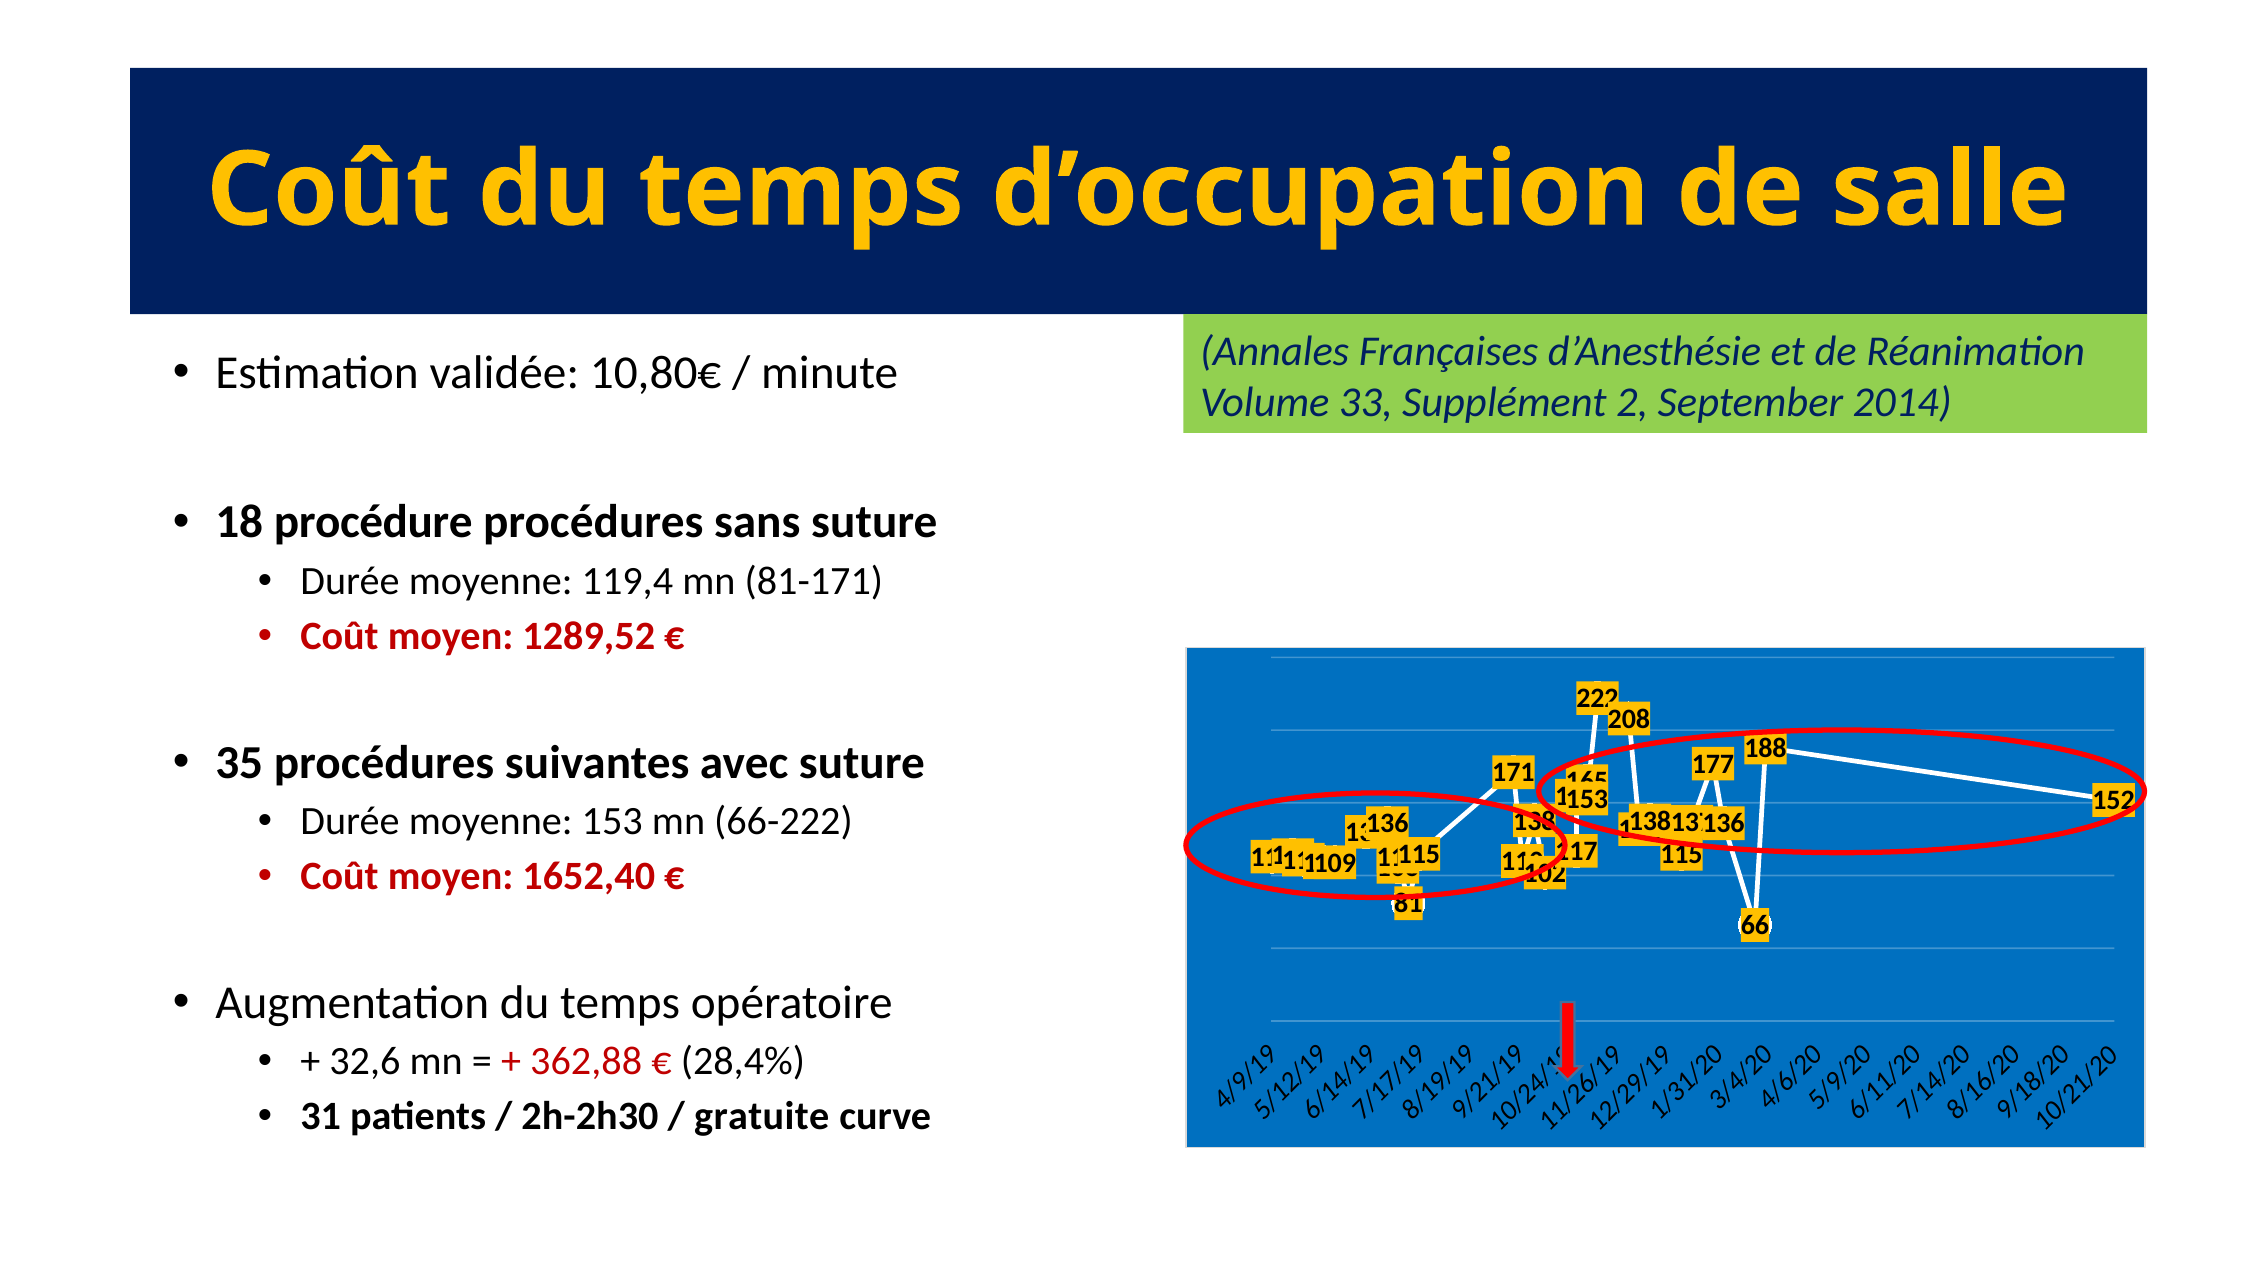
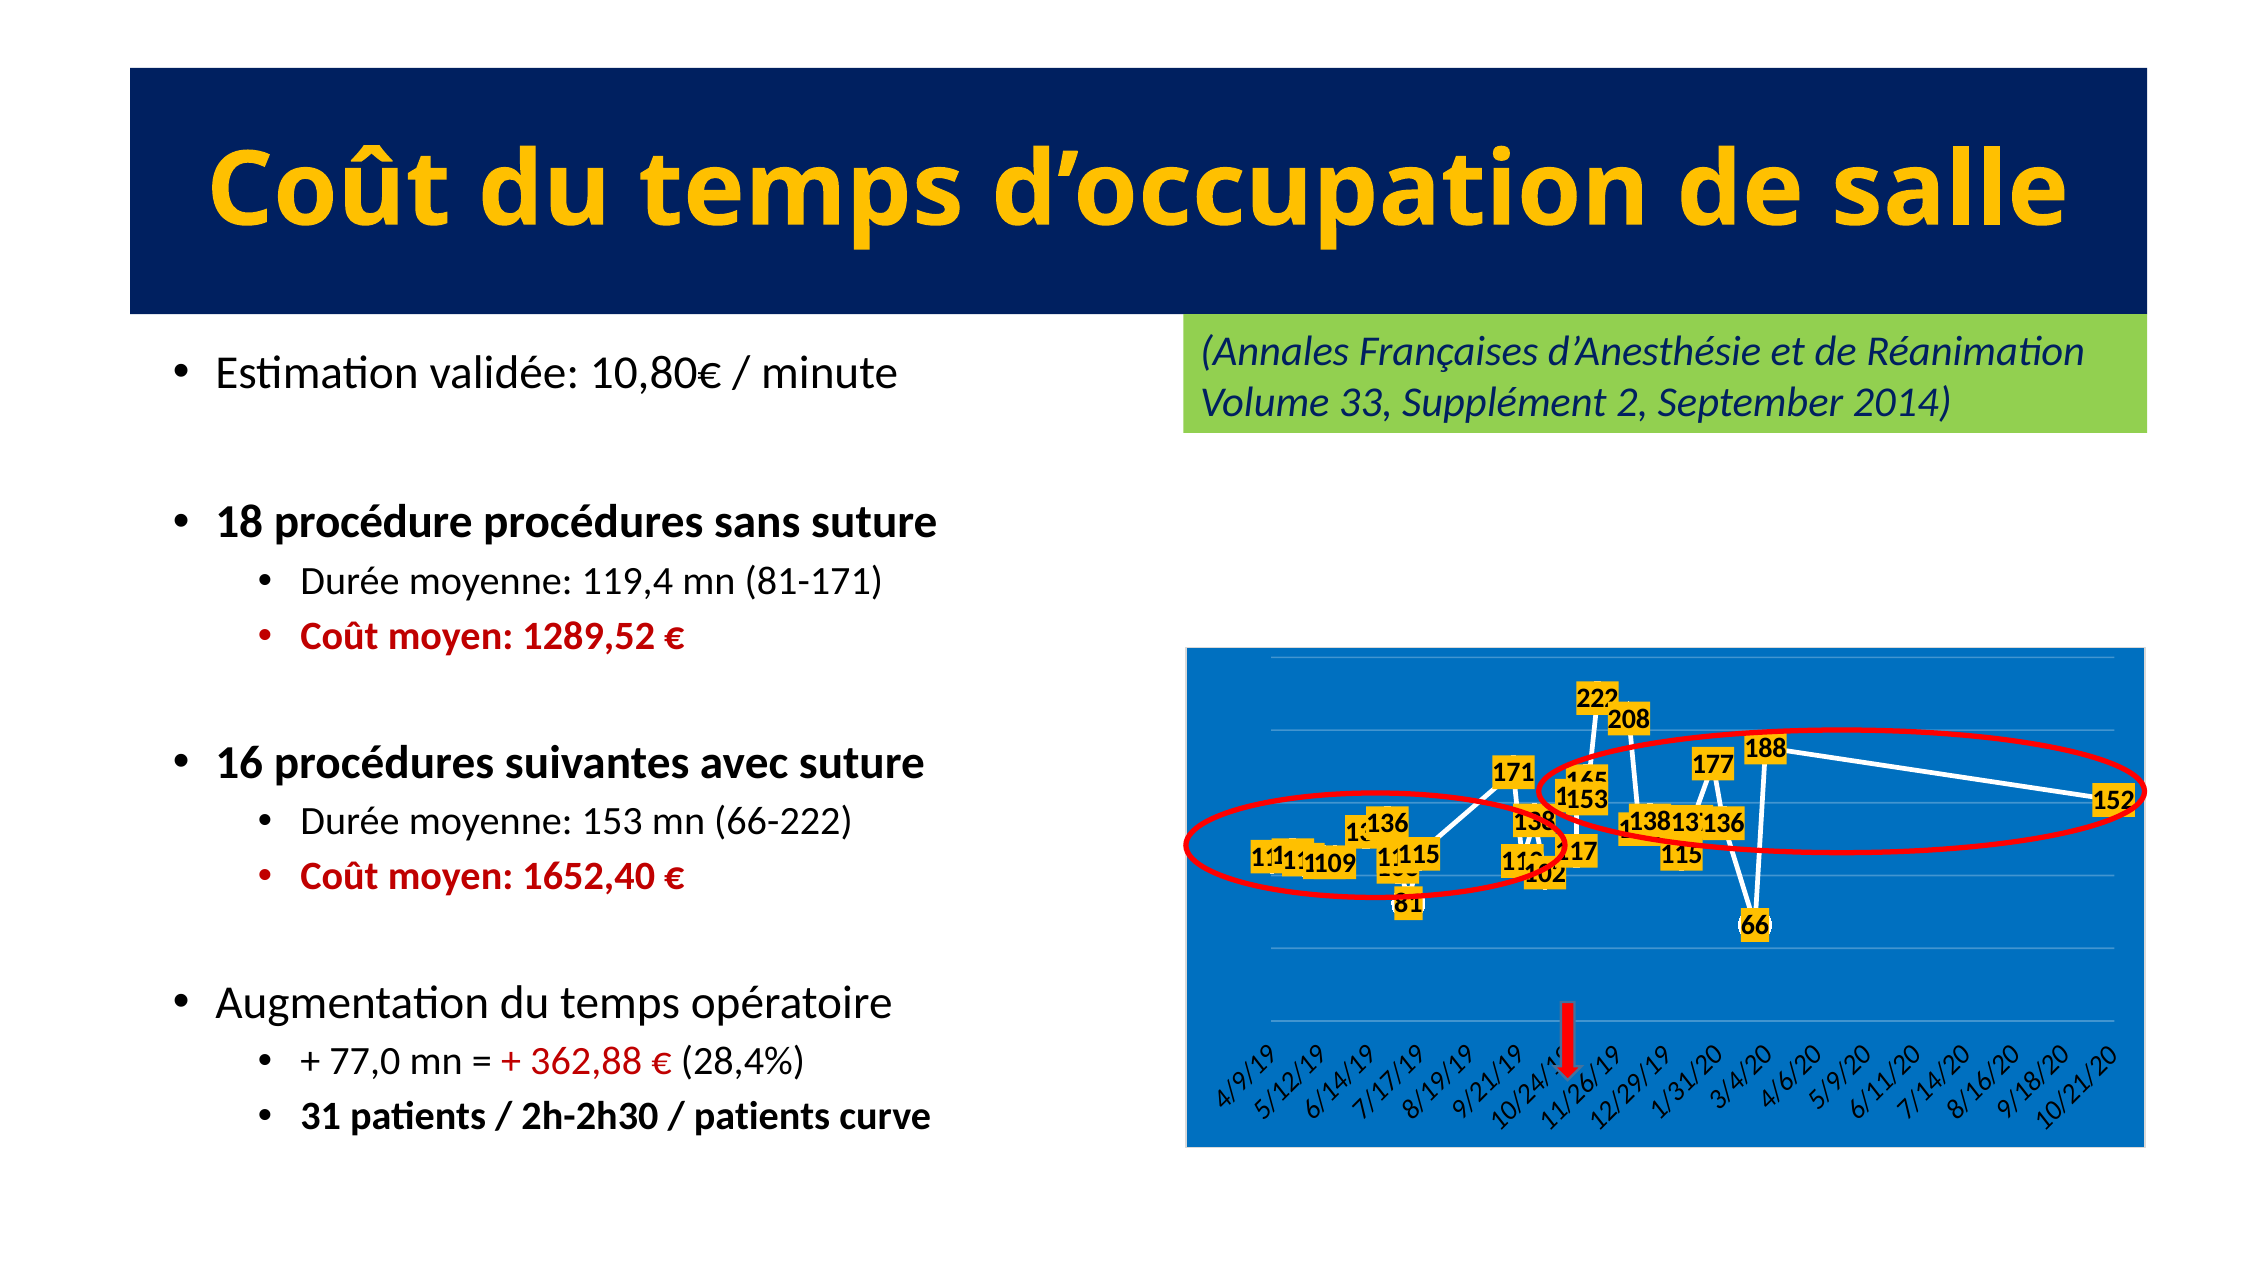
35: 35 -> 16
32,6: 32,6 -> 77,0
gratuite at (762, 1117): gratuite -> patients
